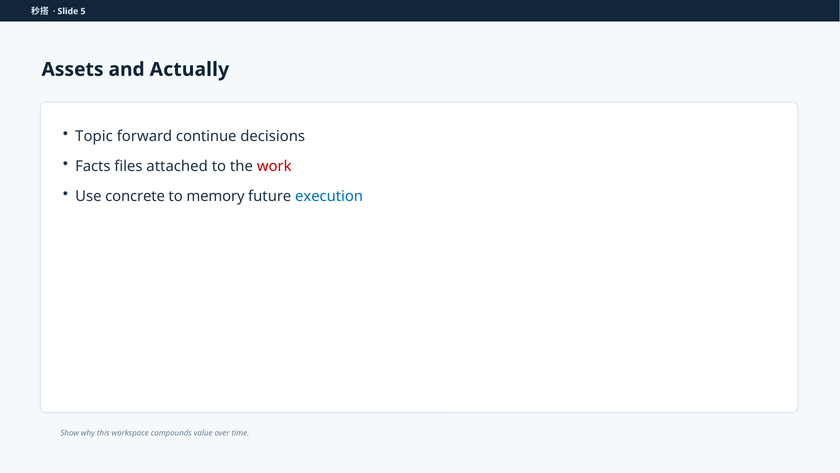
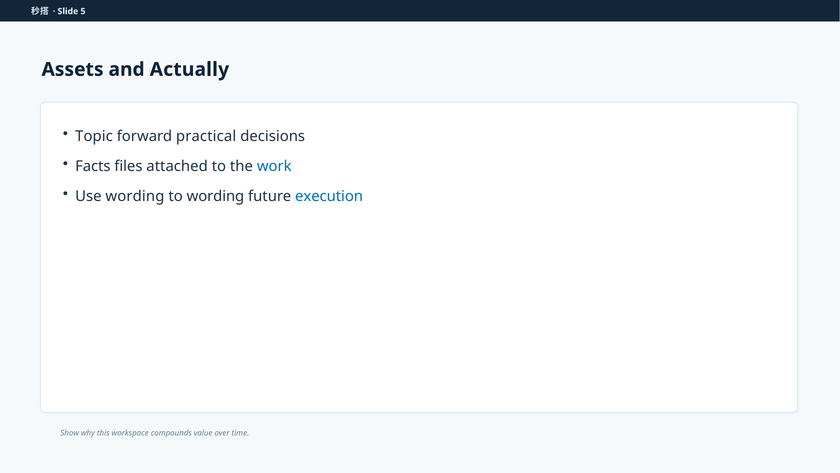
continue: continue -> practical
work colour: red -> blue
Use concrete: concrete -> wording
to memory: memory -> wording
